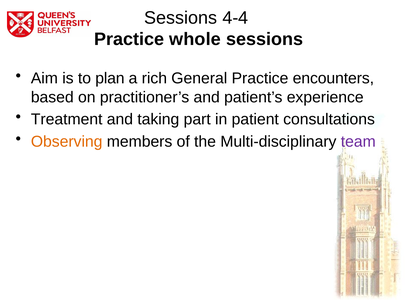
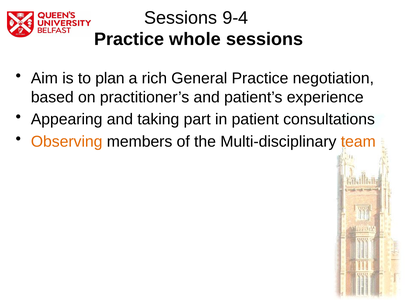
4-4: 4-4 -> 9-4
encounters: encounters -> negotiation
Treatment: Treatment -> Appearing
team colour: purple -> orange
